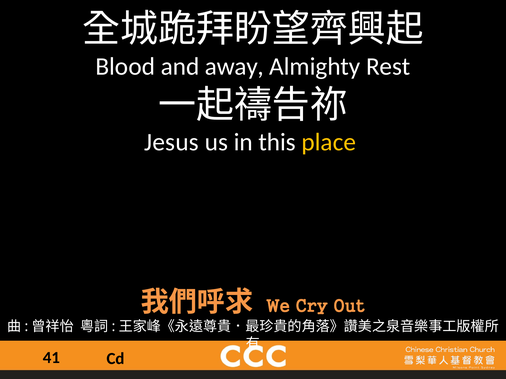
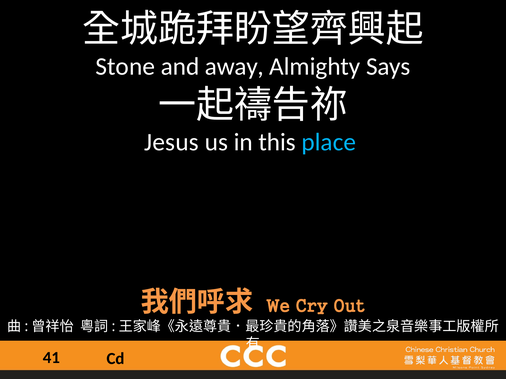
Blood: Blood -> Stone
Rest: Rest -> Says
place colour: yellow -> light blue
